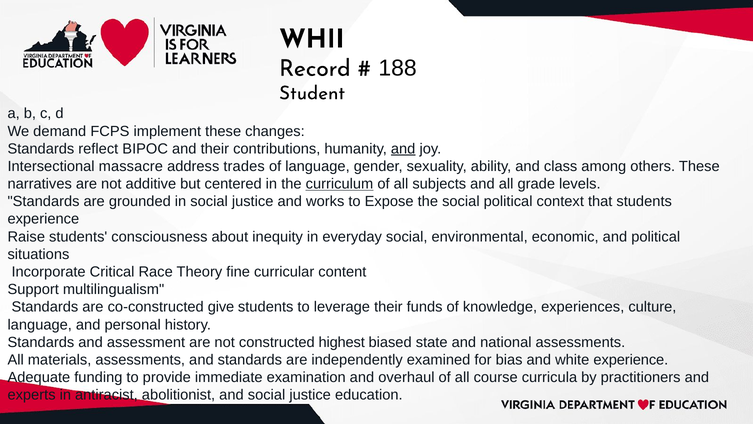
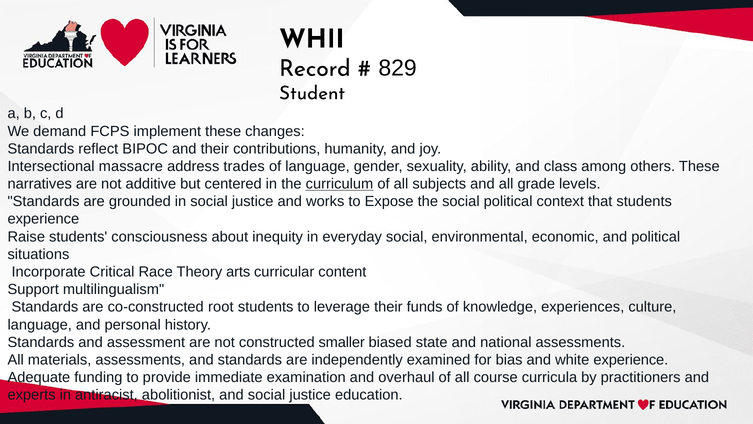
188: 188 -> 829
and at (403, 149) underline: present -> none
fine: fine -> arts
give: give -> root
highest: highest -> smaller
